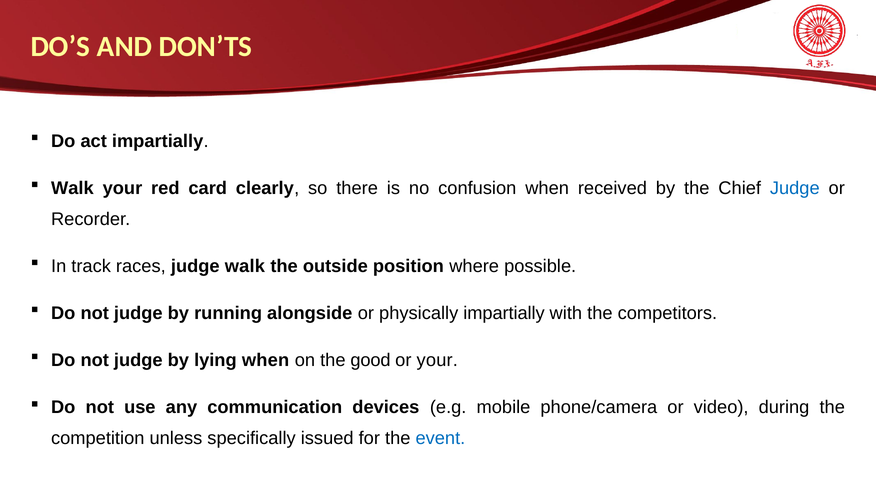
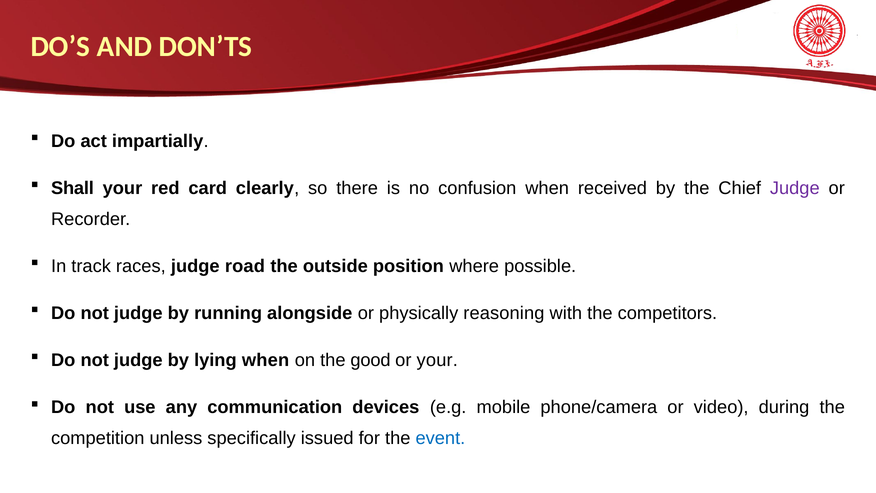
Walk at (72, 188): Walk -> Shall
Judge at (795, 188) colour: blue -> purple
judge walk: walk -> road
physically impartially: impartially -> reasoning
